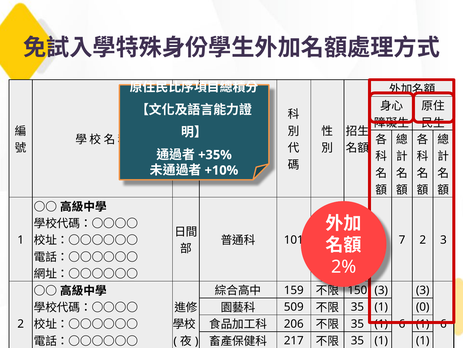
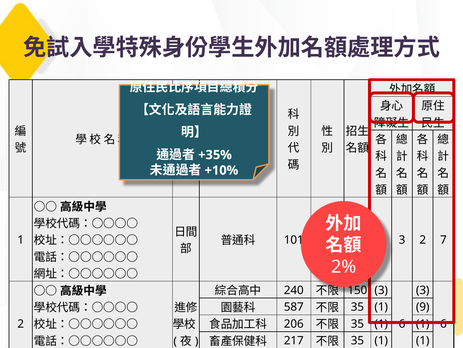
7 at (402, 239): 7 -> 3
2 3: 3 -> 7
159: 159 -> 240
509: 509 -> 587
0: 0 -> 9
